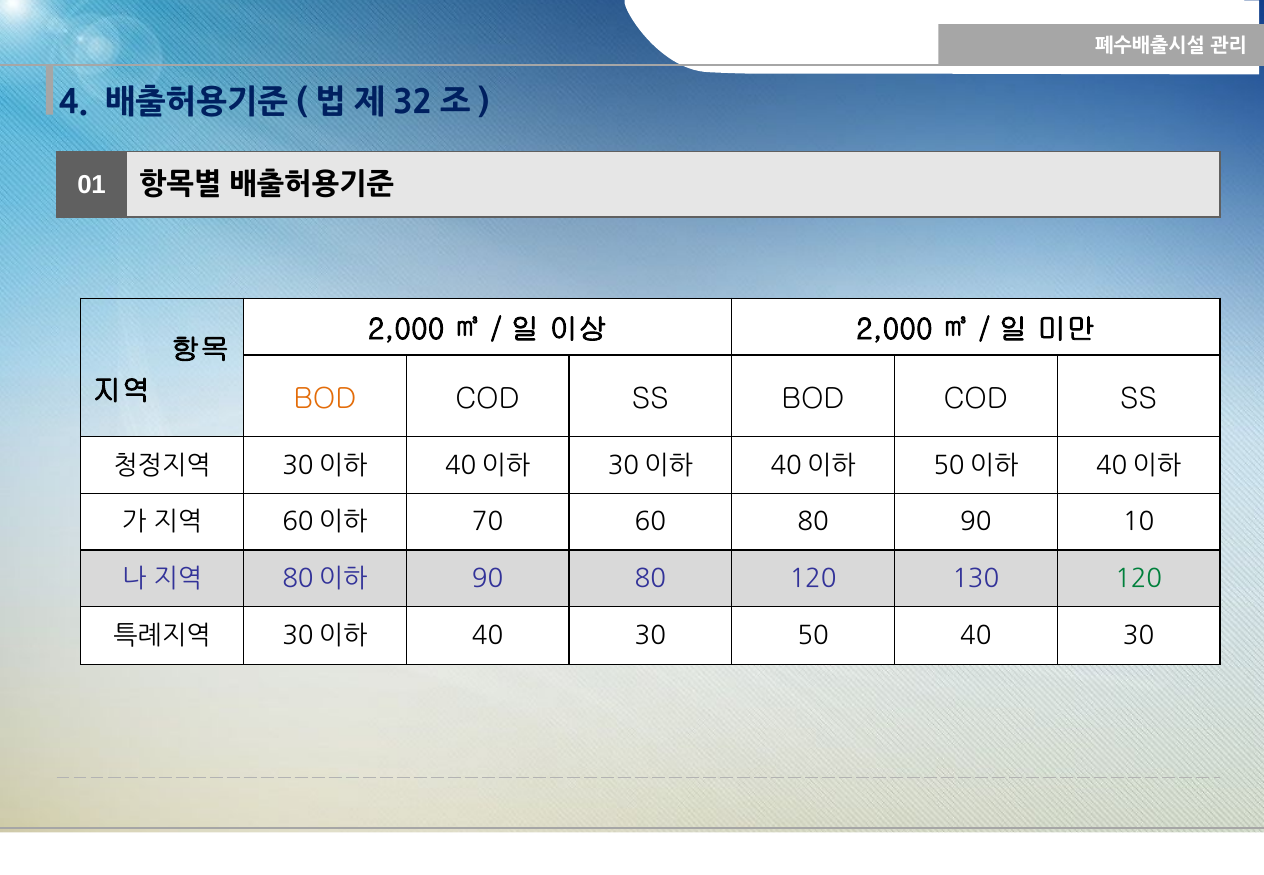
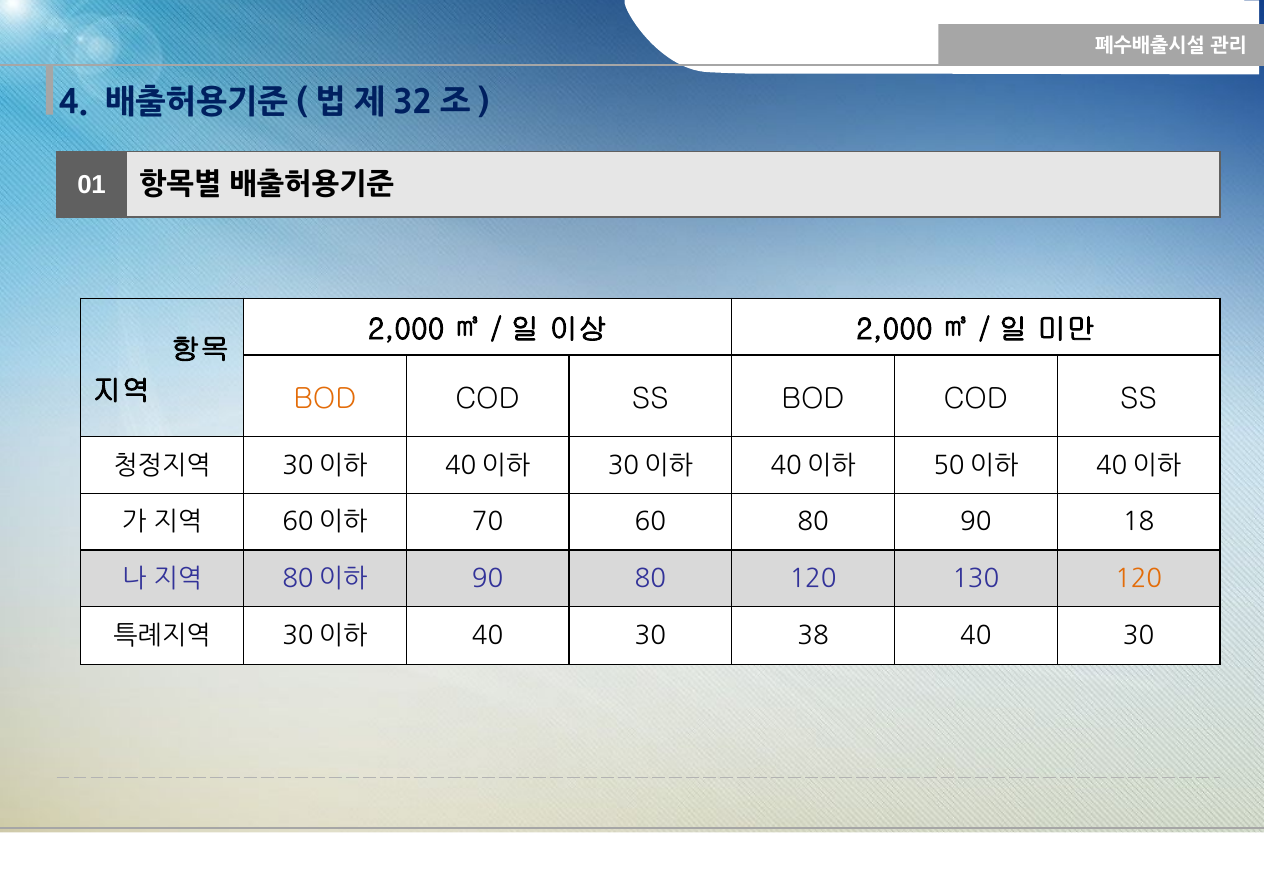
10: 10 -> 18
120 at (1139, 579) colour: green -> orange
50: 50 -> 38
